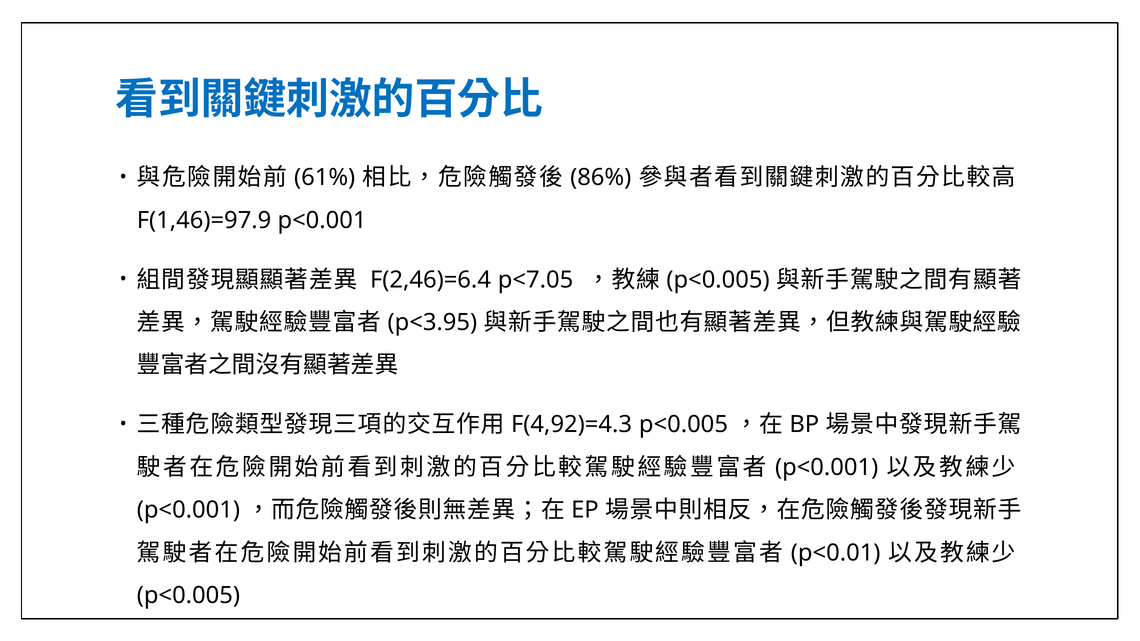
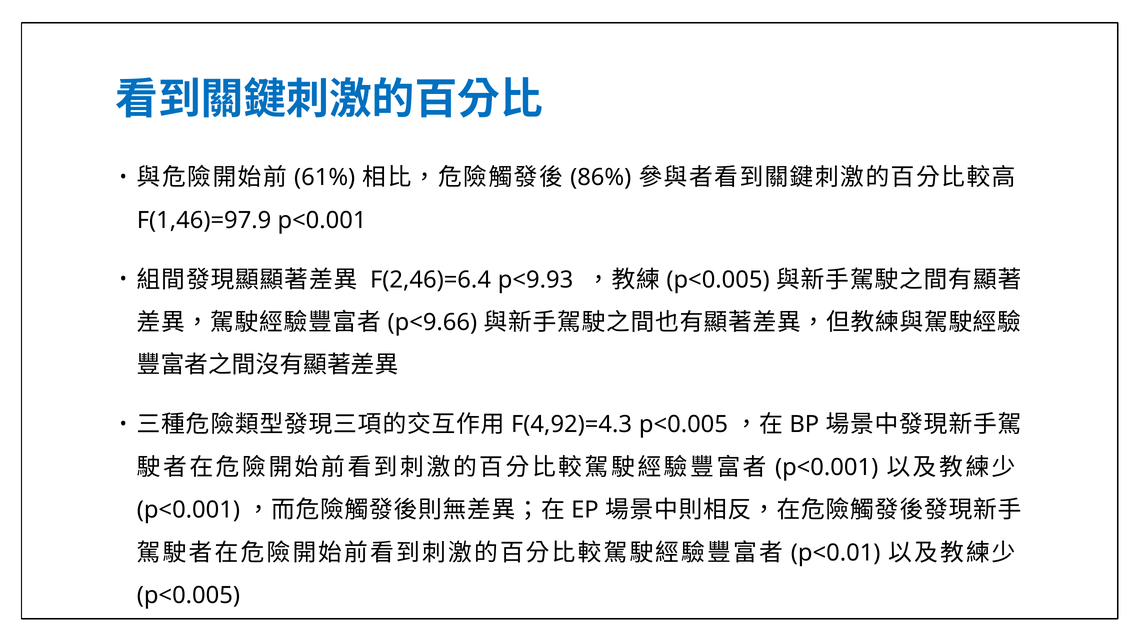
p<7.05: p<7.05 -> p<9.93
p<3.95: p<3.95 -> p<9.66
